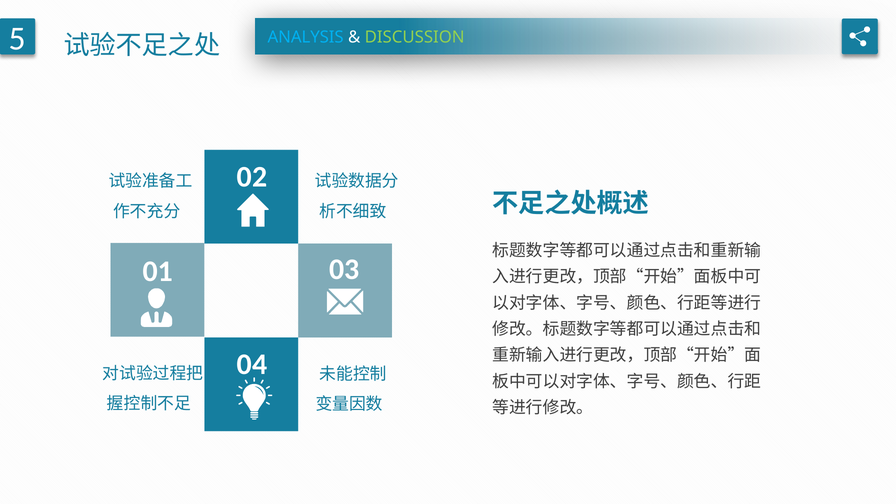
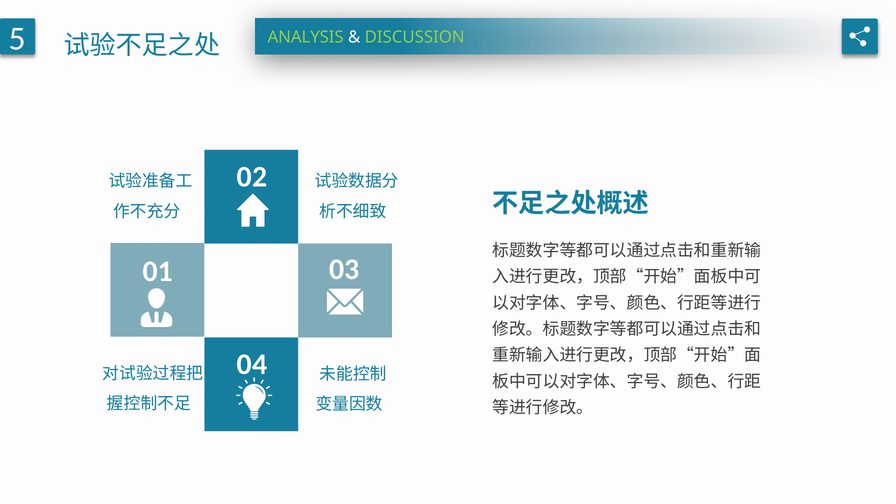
ANALYSIS colour: light blue -> light green
